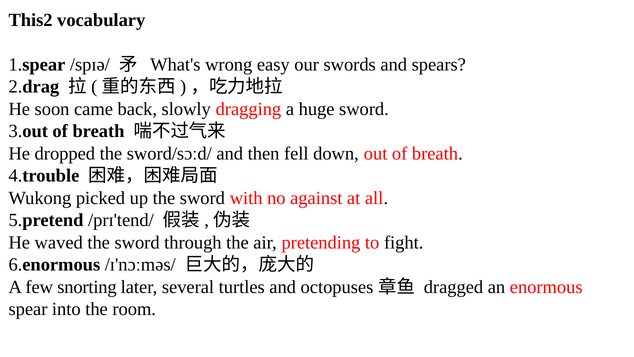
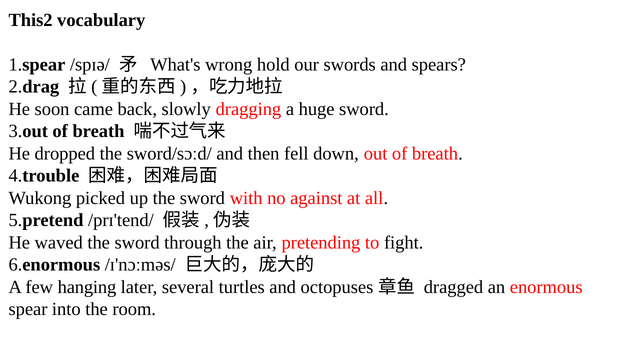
easy: easy -> hold
snorting: snorting -> hanging
